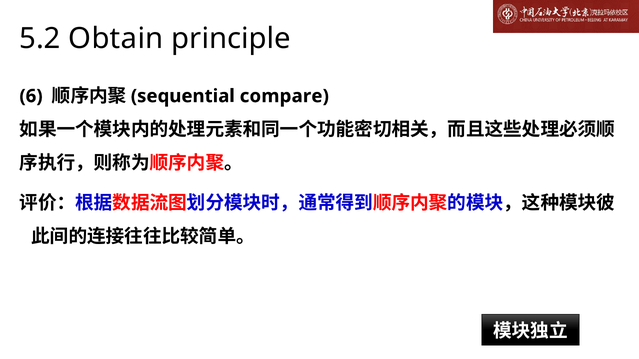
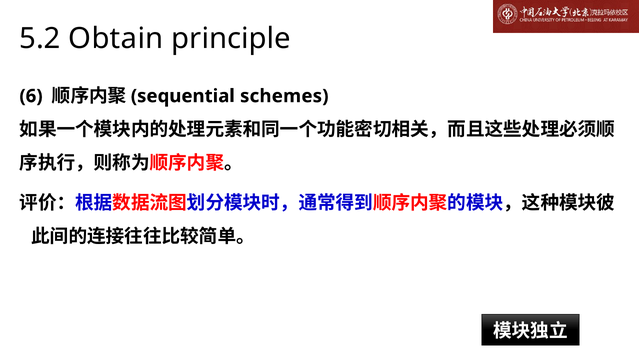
compare: compare -> schemes
